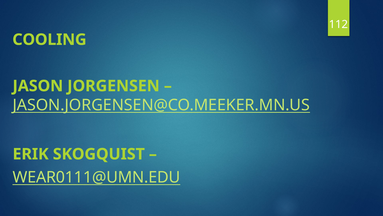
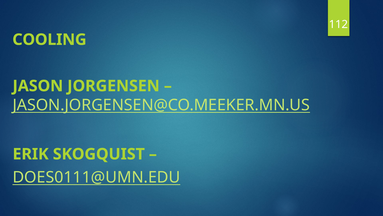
WEAR0111@UMN.EDU: WEAR0111@UMN.EDU -> DOES0111@UMN.EDU
